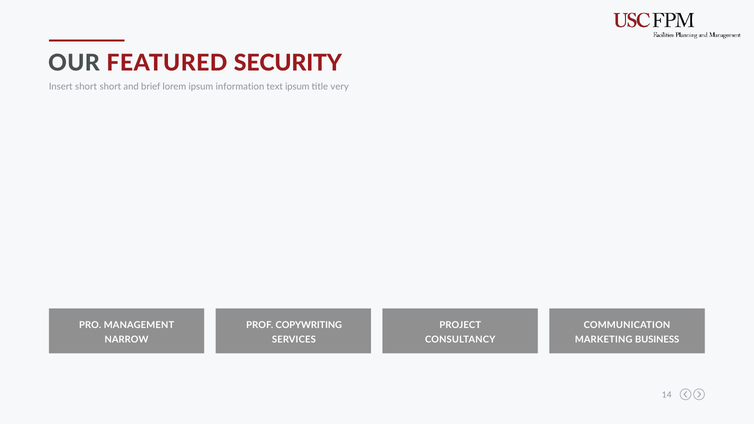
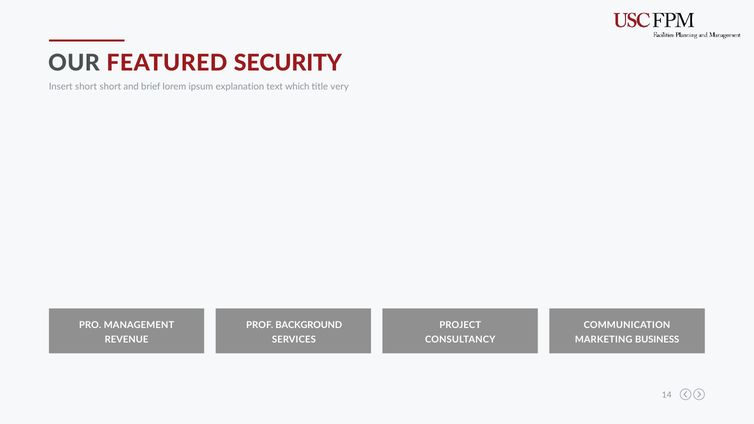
information: information -> explanation
text ipsum: ipsum -> which
COPYWRITING: COPYWRITING -> BACKGROUND
NARROW: NARROW -> REVENUE
